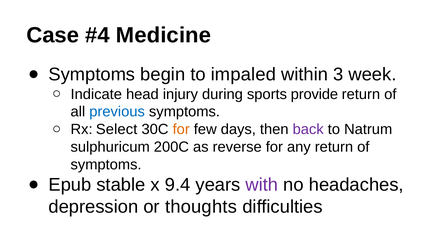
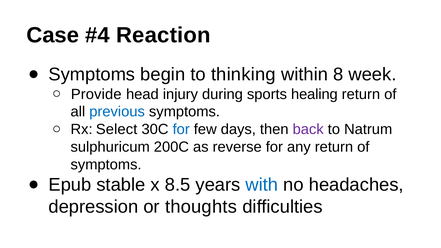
Medicine: Medicine -> Reaction
impaled: impaled -> thinking
3: 3 -> 8
Indicate: Indicate -> Provide
provide: provide -> healing
for at (181, 129) colour: orange -> blue
9.4: 9.4 -> 8.5
with colour: purple -> blue
